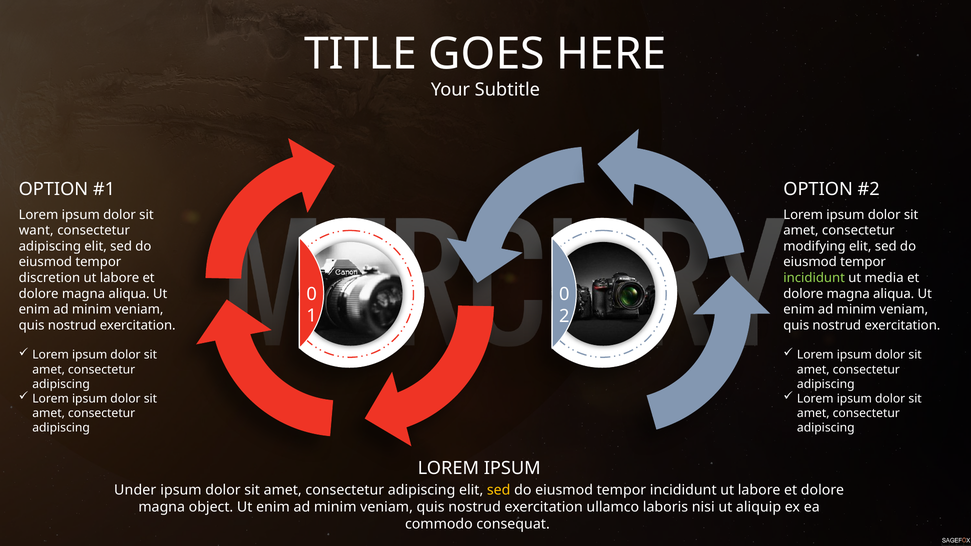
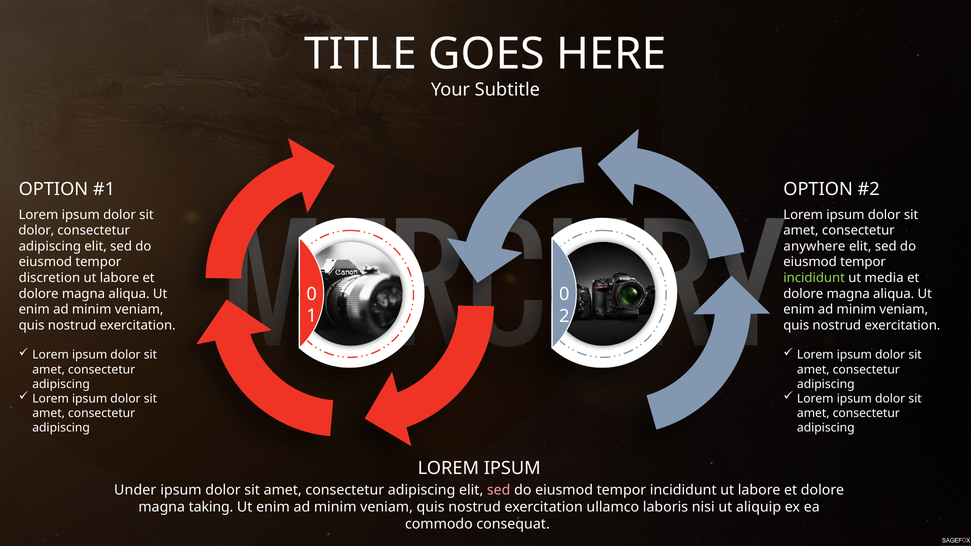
want at (36, 231): want -> dolor
modifying: modifying -> anywhere
sed at (499, 490) colour: yellow -> pink
object: object -> taking
